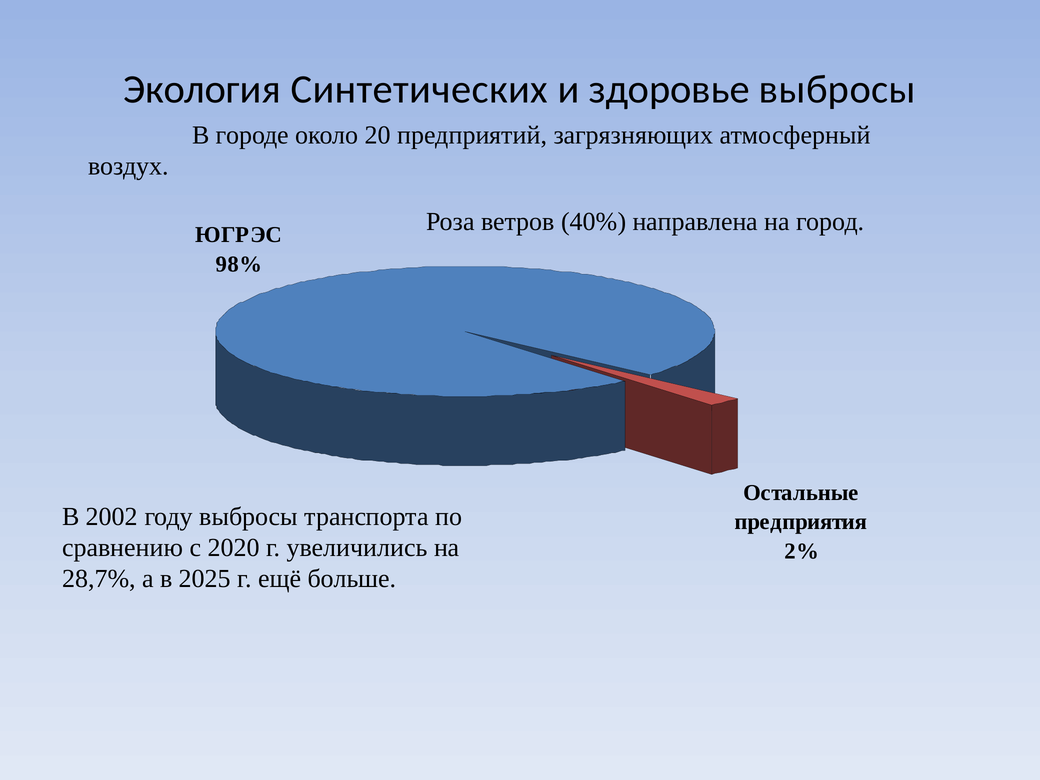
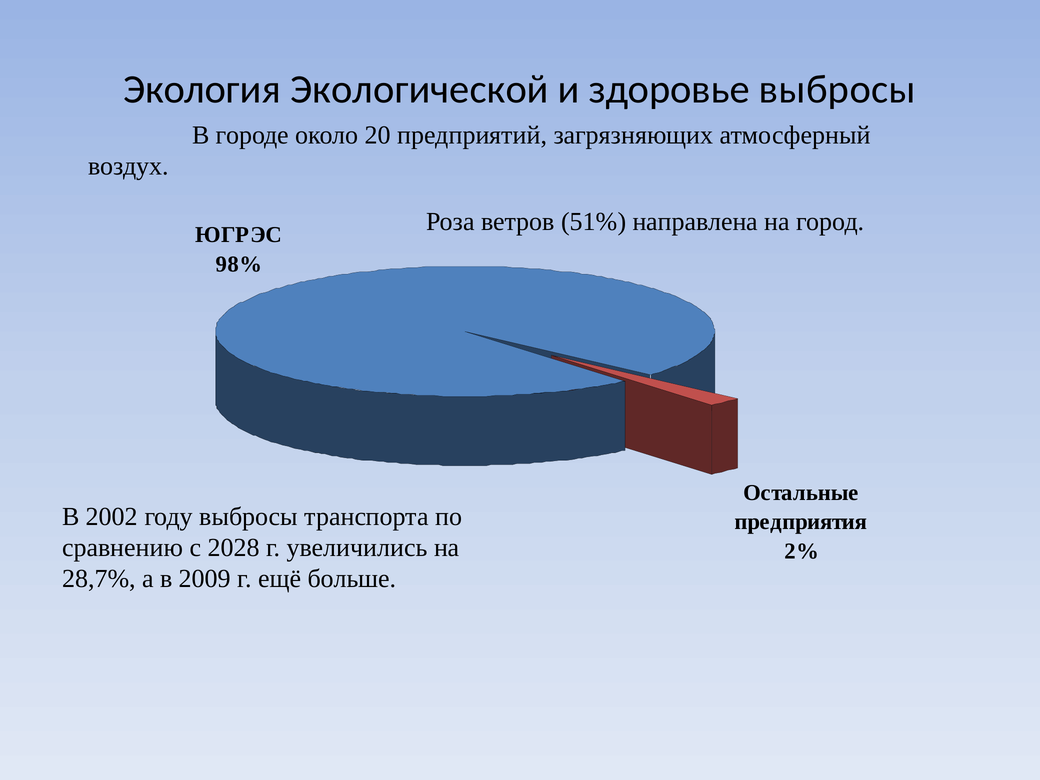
Синтетических: Синтетических -> Экологической
40%: 40% -> 51%
2020: 2020 -> 2028
2025: 2025 -> 2009
